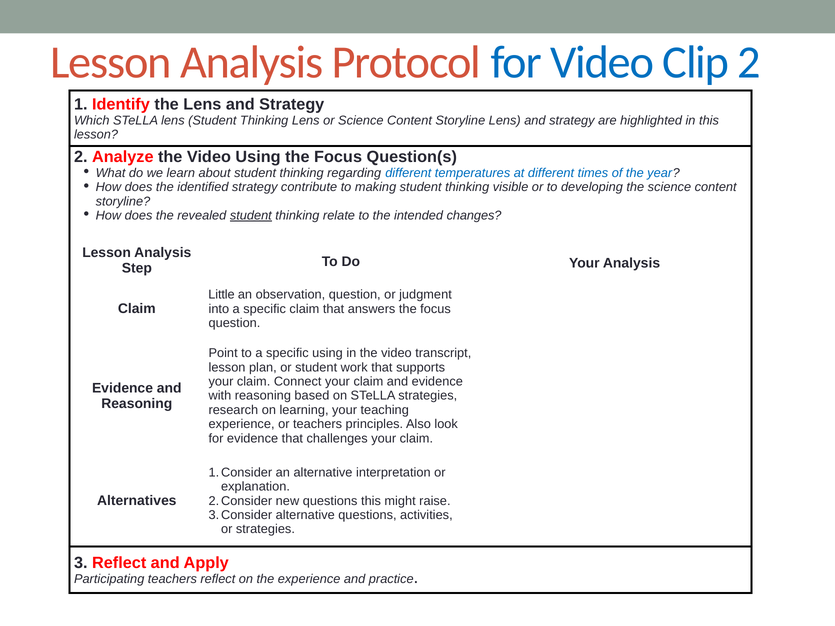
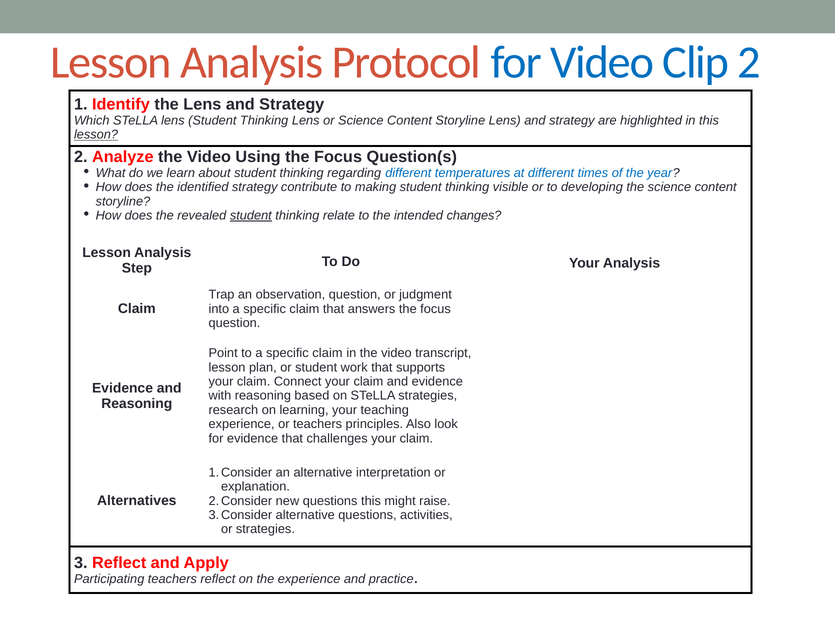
lesson at (96, 135) underline: none -> present
Little: Little -> Trap
to a specific using: using -> claim
